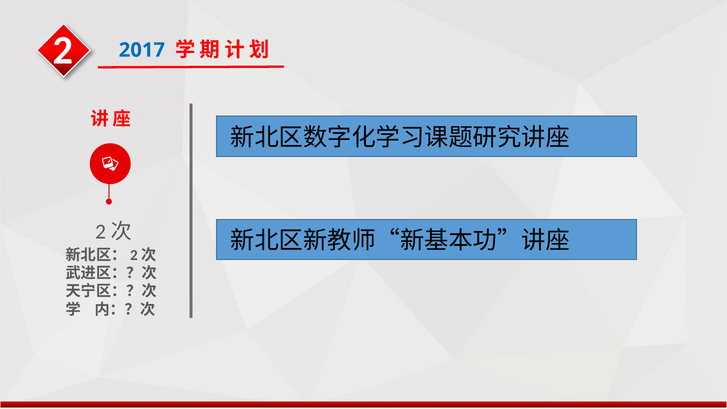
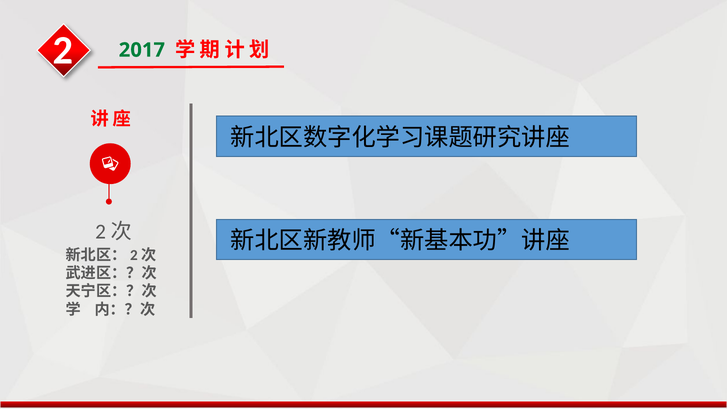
2017 colour: blue -> green
